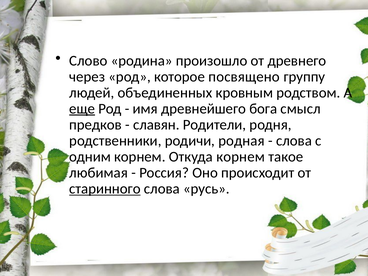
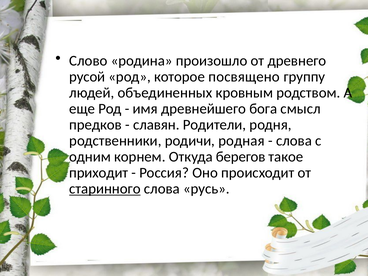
через: через -> русой
еще underline: present -> none
Откуда корнем: корнем -> берегов
любимая: любимая -> приходит
